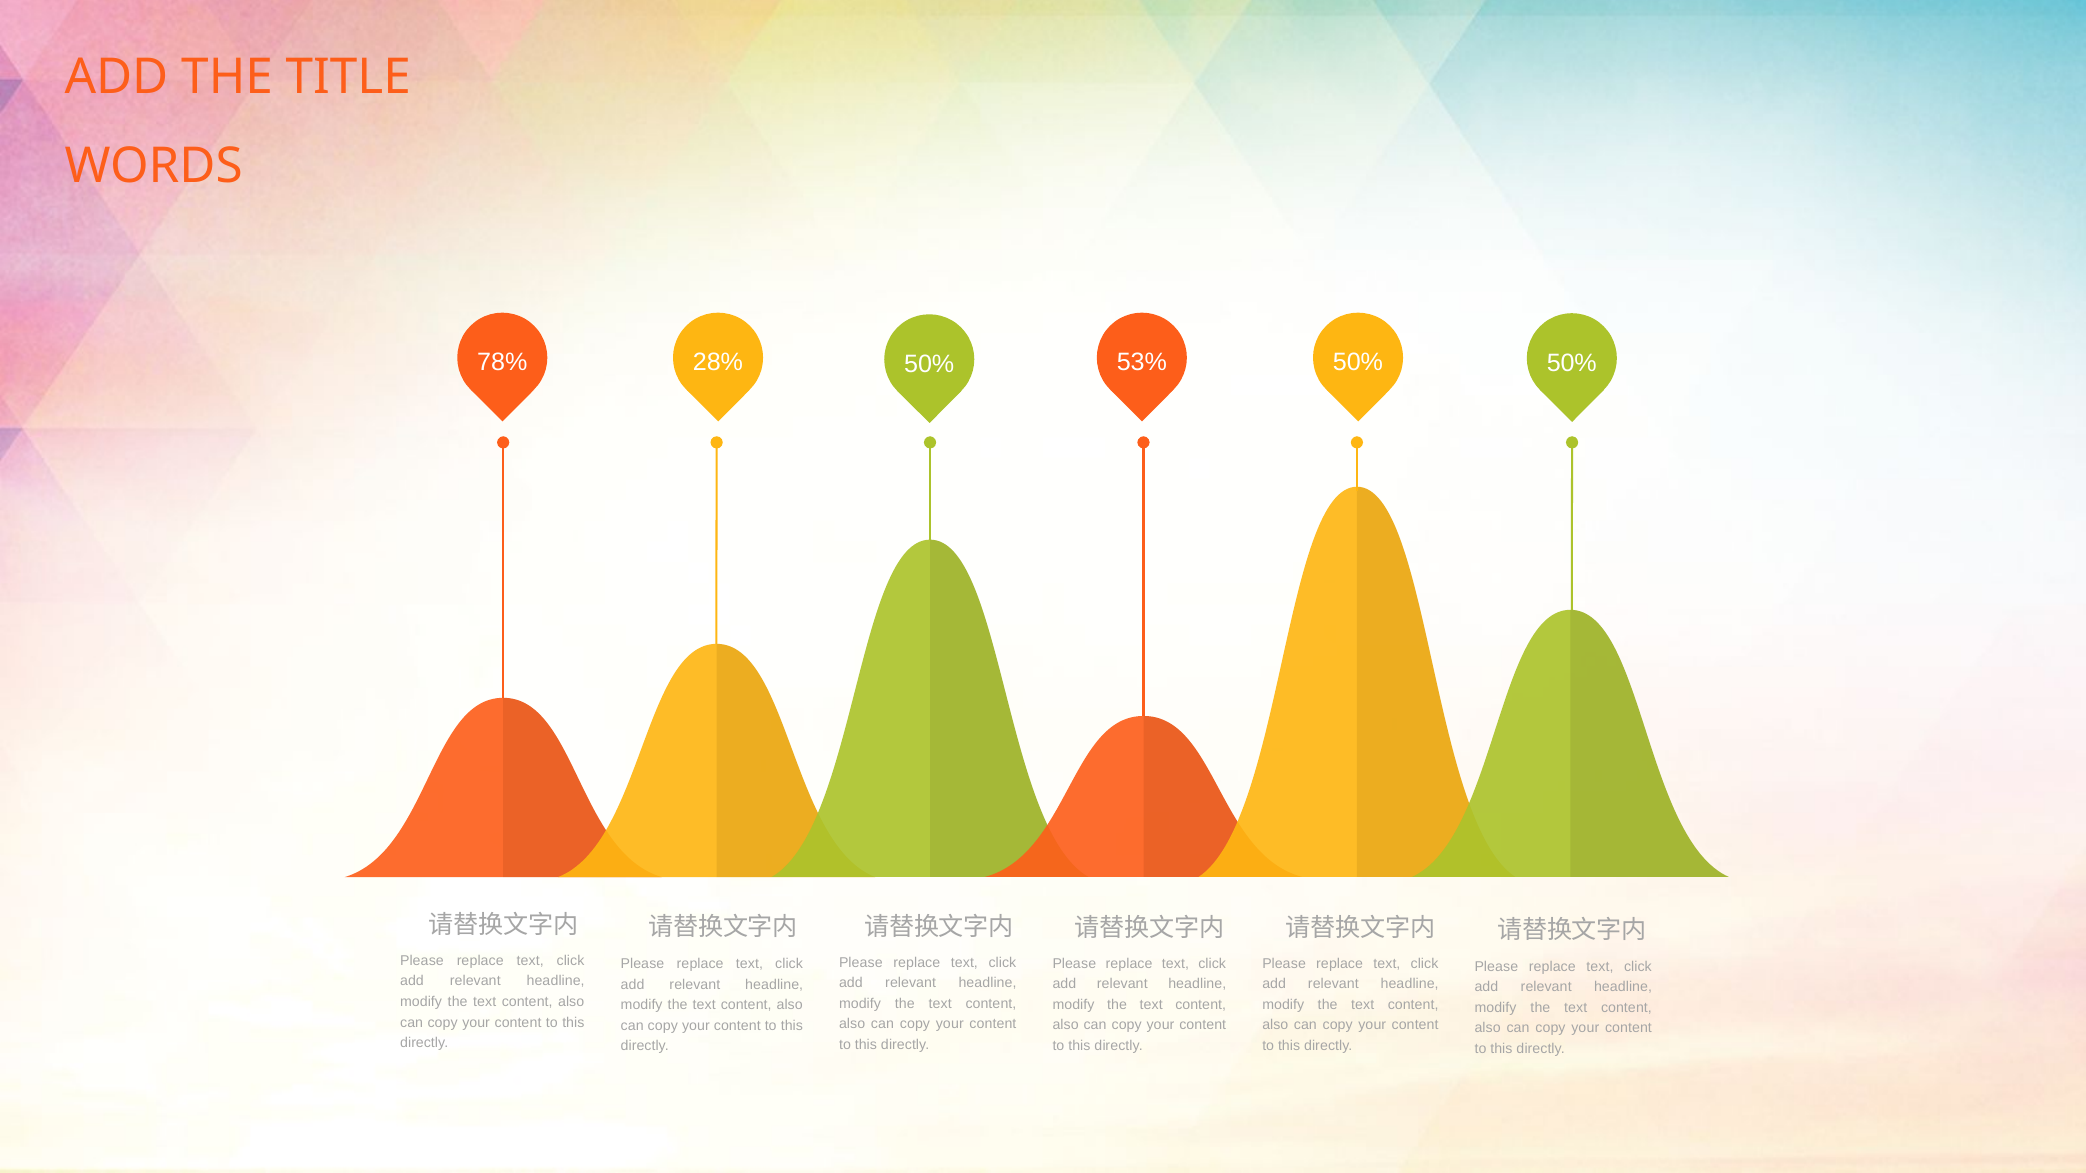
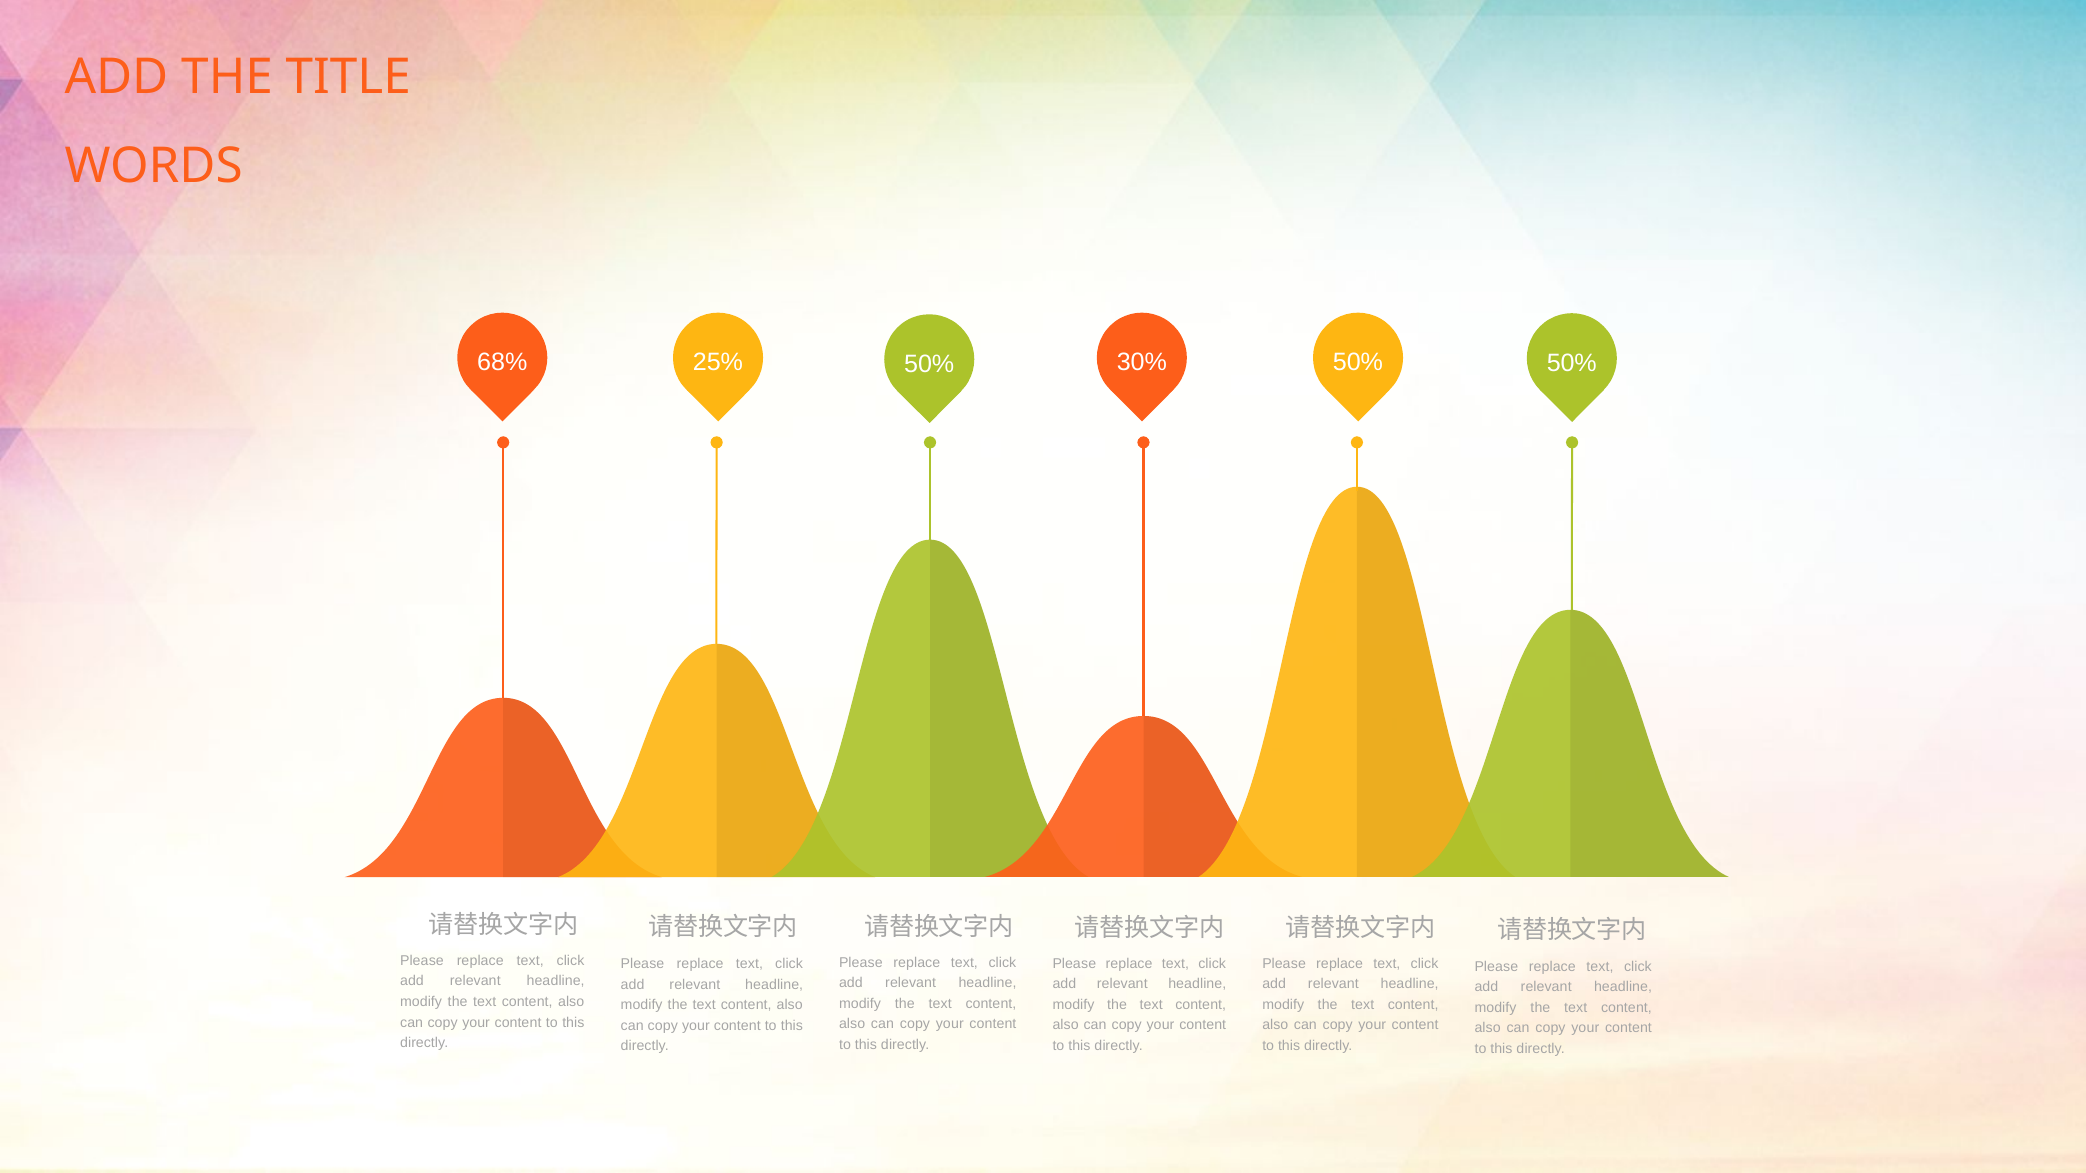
78%: 78% -> 68%
28%: 28% -> 25%
53%: 53% -> 30%
